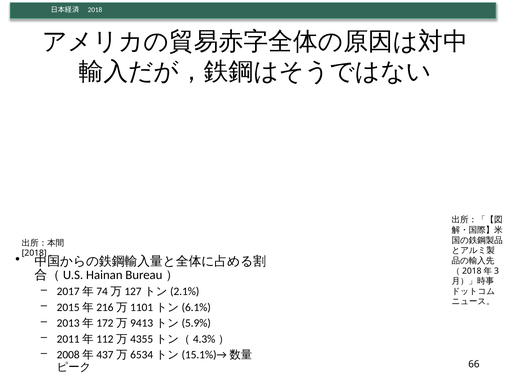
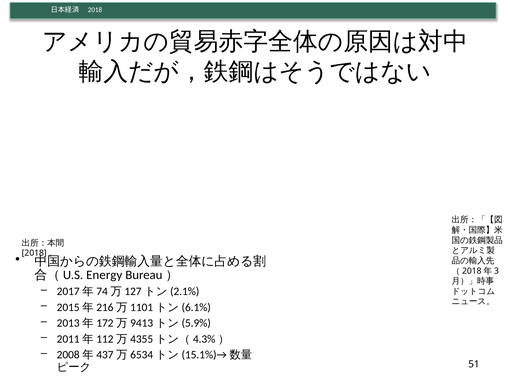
Hainan: Hainan -> Energy
66: 66 -> 51
